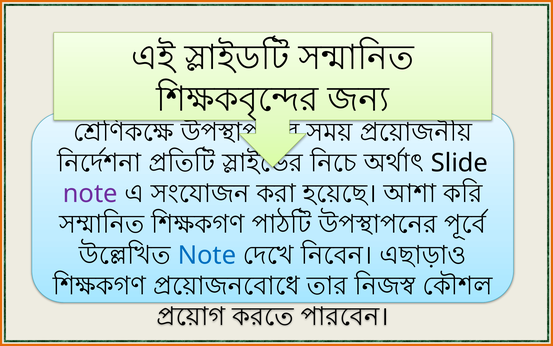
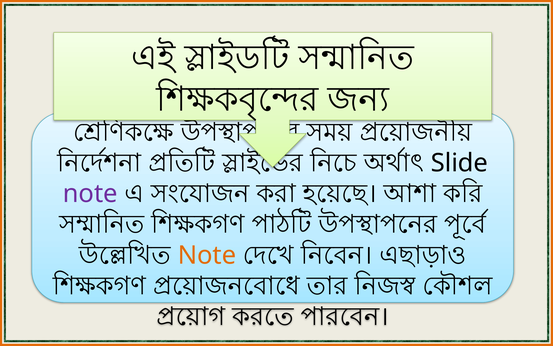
Note at (207, 255) colour: blue -> orange
